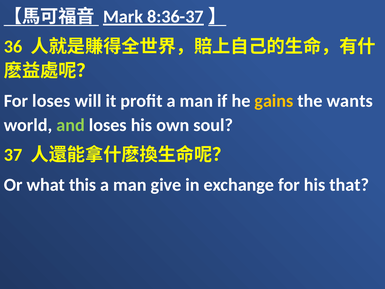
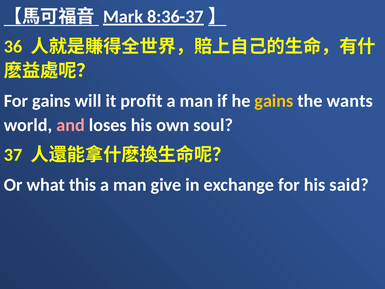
For loses: loses -> gains
and colour: light green -> pink
that: that -> said
